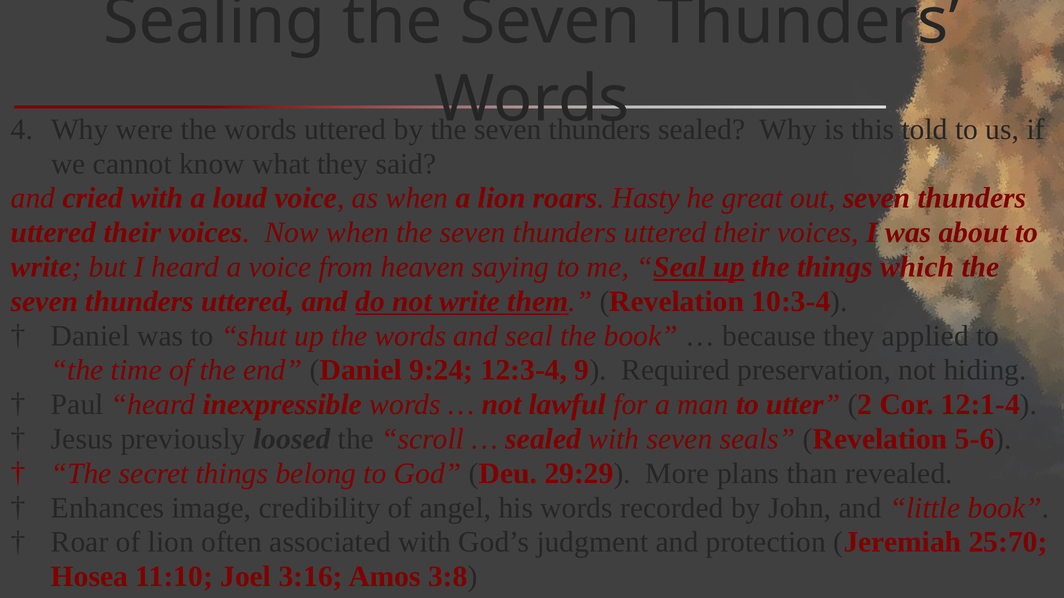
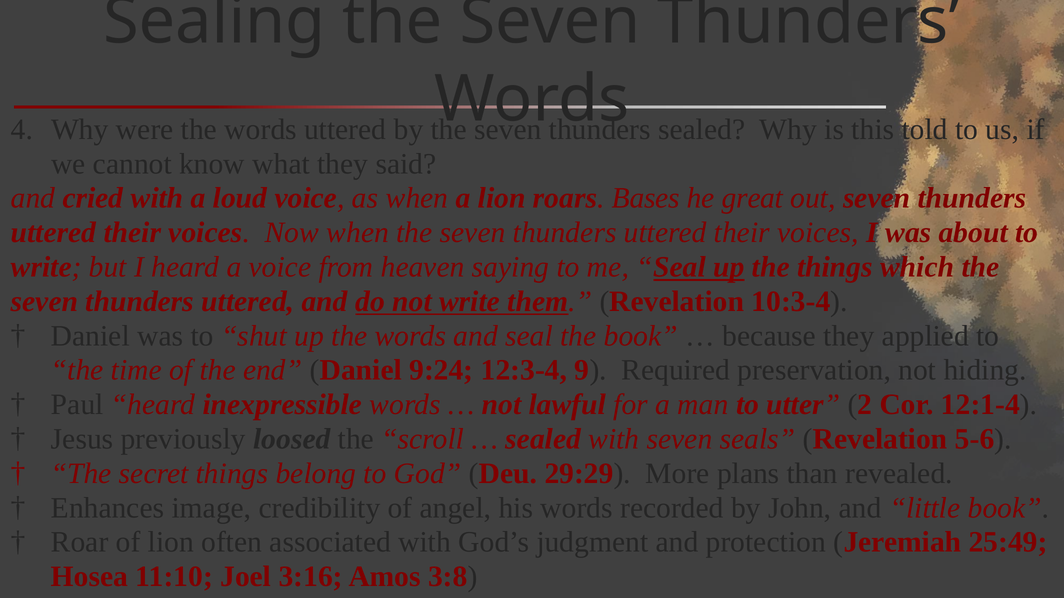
Hasty: Hasty -> Bases
25:70: 25:70 -> 25:49
